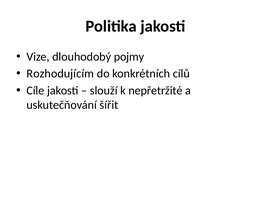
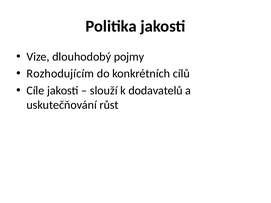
nepřetržité: nepřetržité -> dodavatelů
šířit: šířit -> růst
